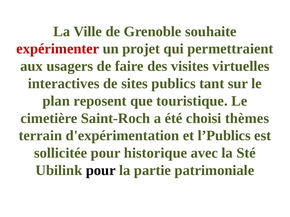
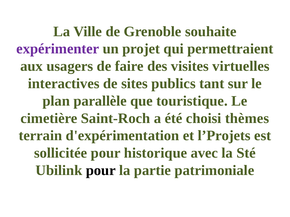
expérimenter colour: red -> purple
reposent: reposent -> parallèle
l’Publics: l’Publics -> l’Projets
